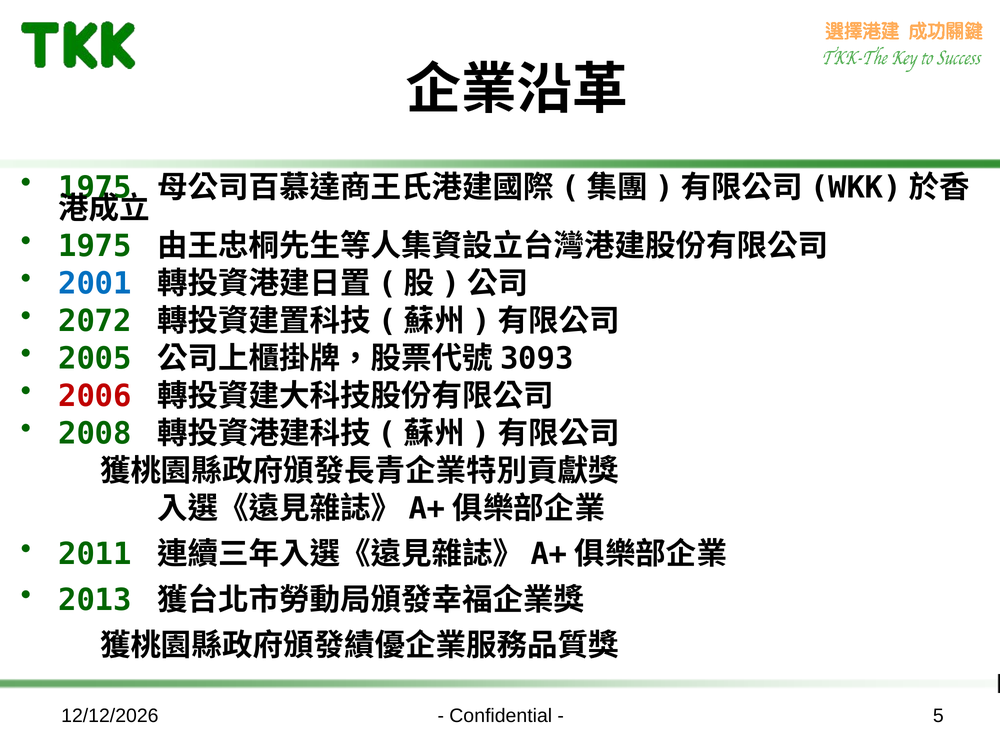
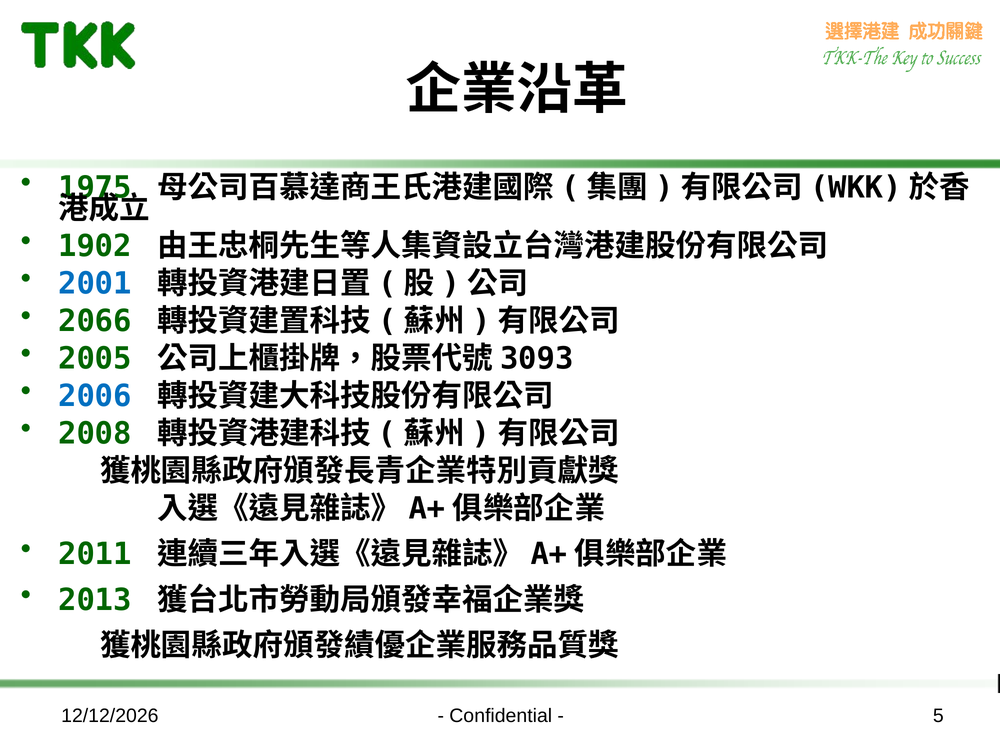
1975 at (95, 246): 1975 -> 1902
2072: 2072 -> 2066
2006 colour: red -> blue
